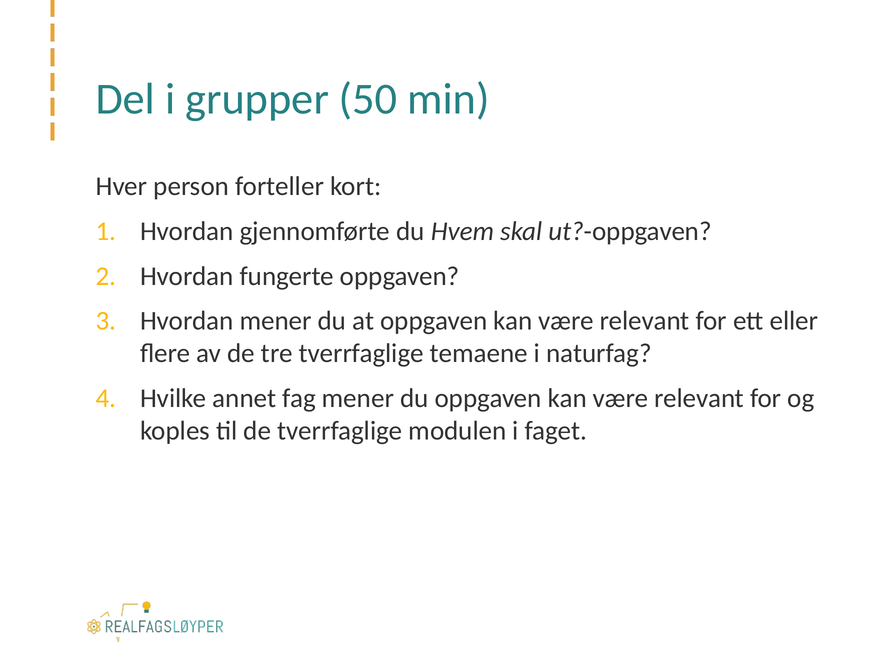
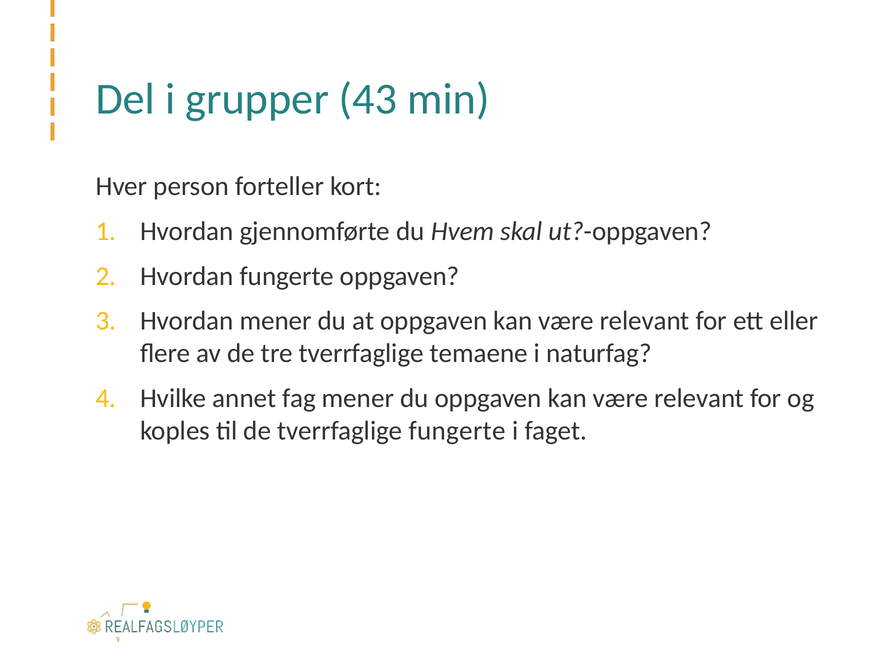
50: 50 -> 43
tverrfaglige modulen: modulen -> fungerte
